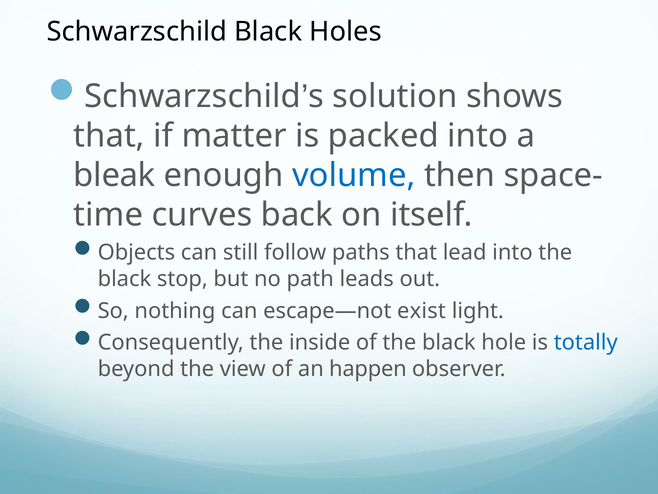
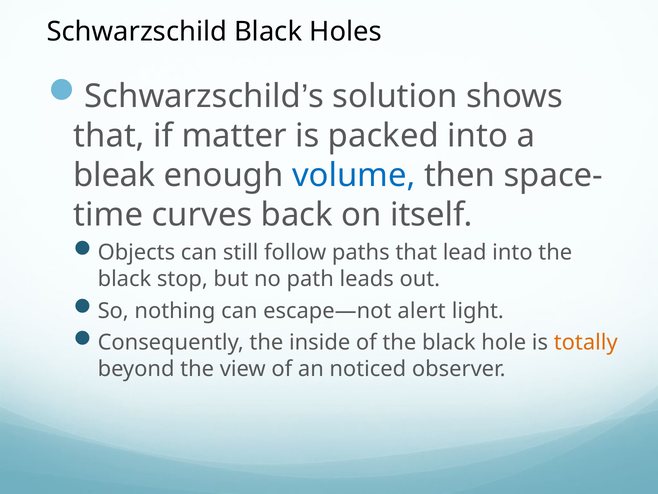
exist: exist -> alert
totally colour: blue -> orange
happen: happen -> noticed
